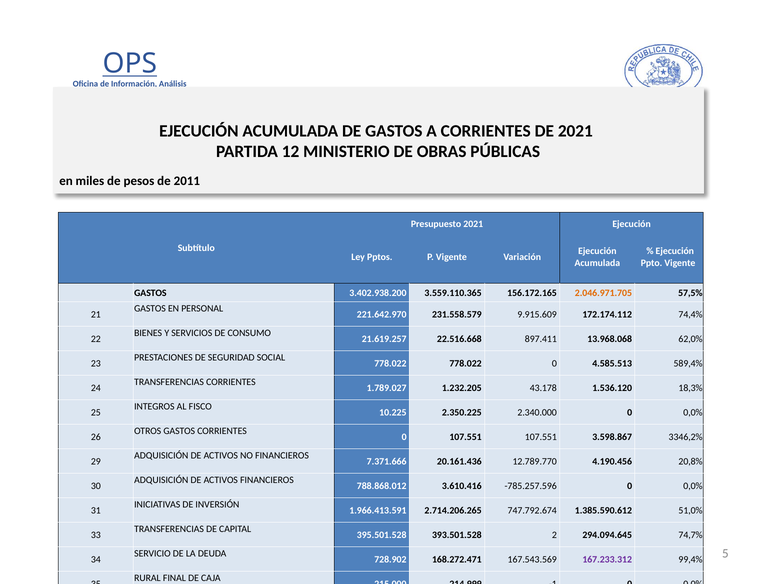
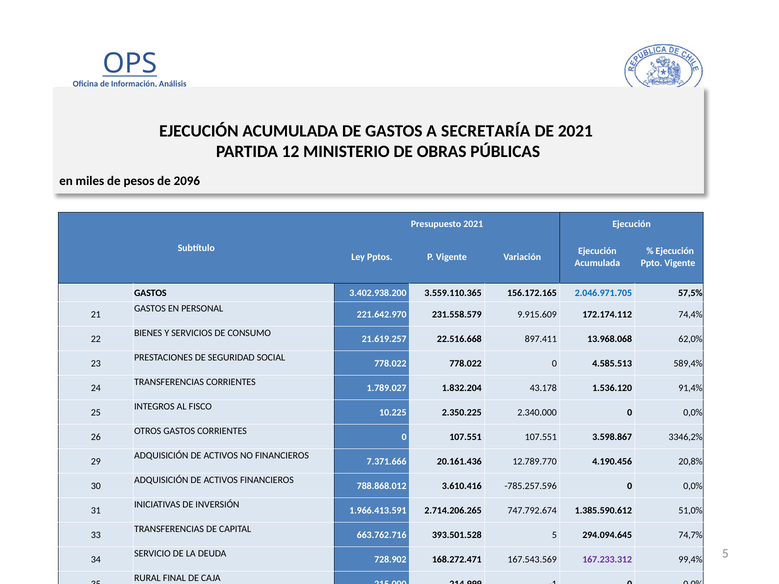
A CORRIENTES: CORRIENTES -> SECRETARÍA
2011: 2011 -> 2096
2.046.971.705 colour: orange -> blue
1.232.205: 1.232.205 -> 1.832.204
18,3%: 18,3% -> 91,4%
395.501.528: 395.501.528 -> 663.762.716
393.501.528 2: 2 -> 5
